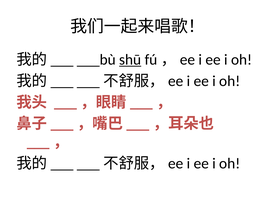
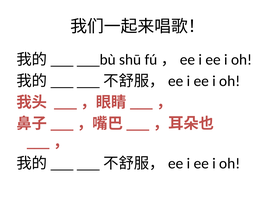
shū underline: present -> none
